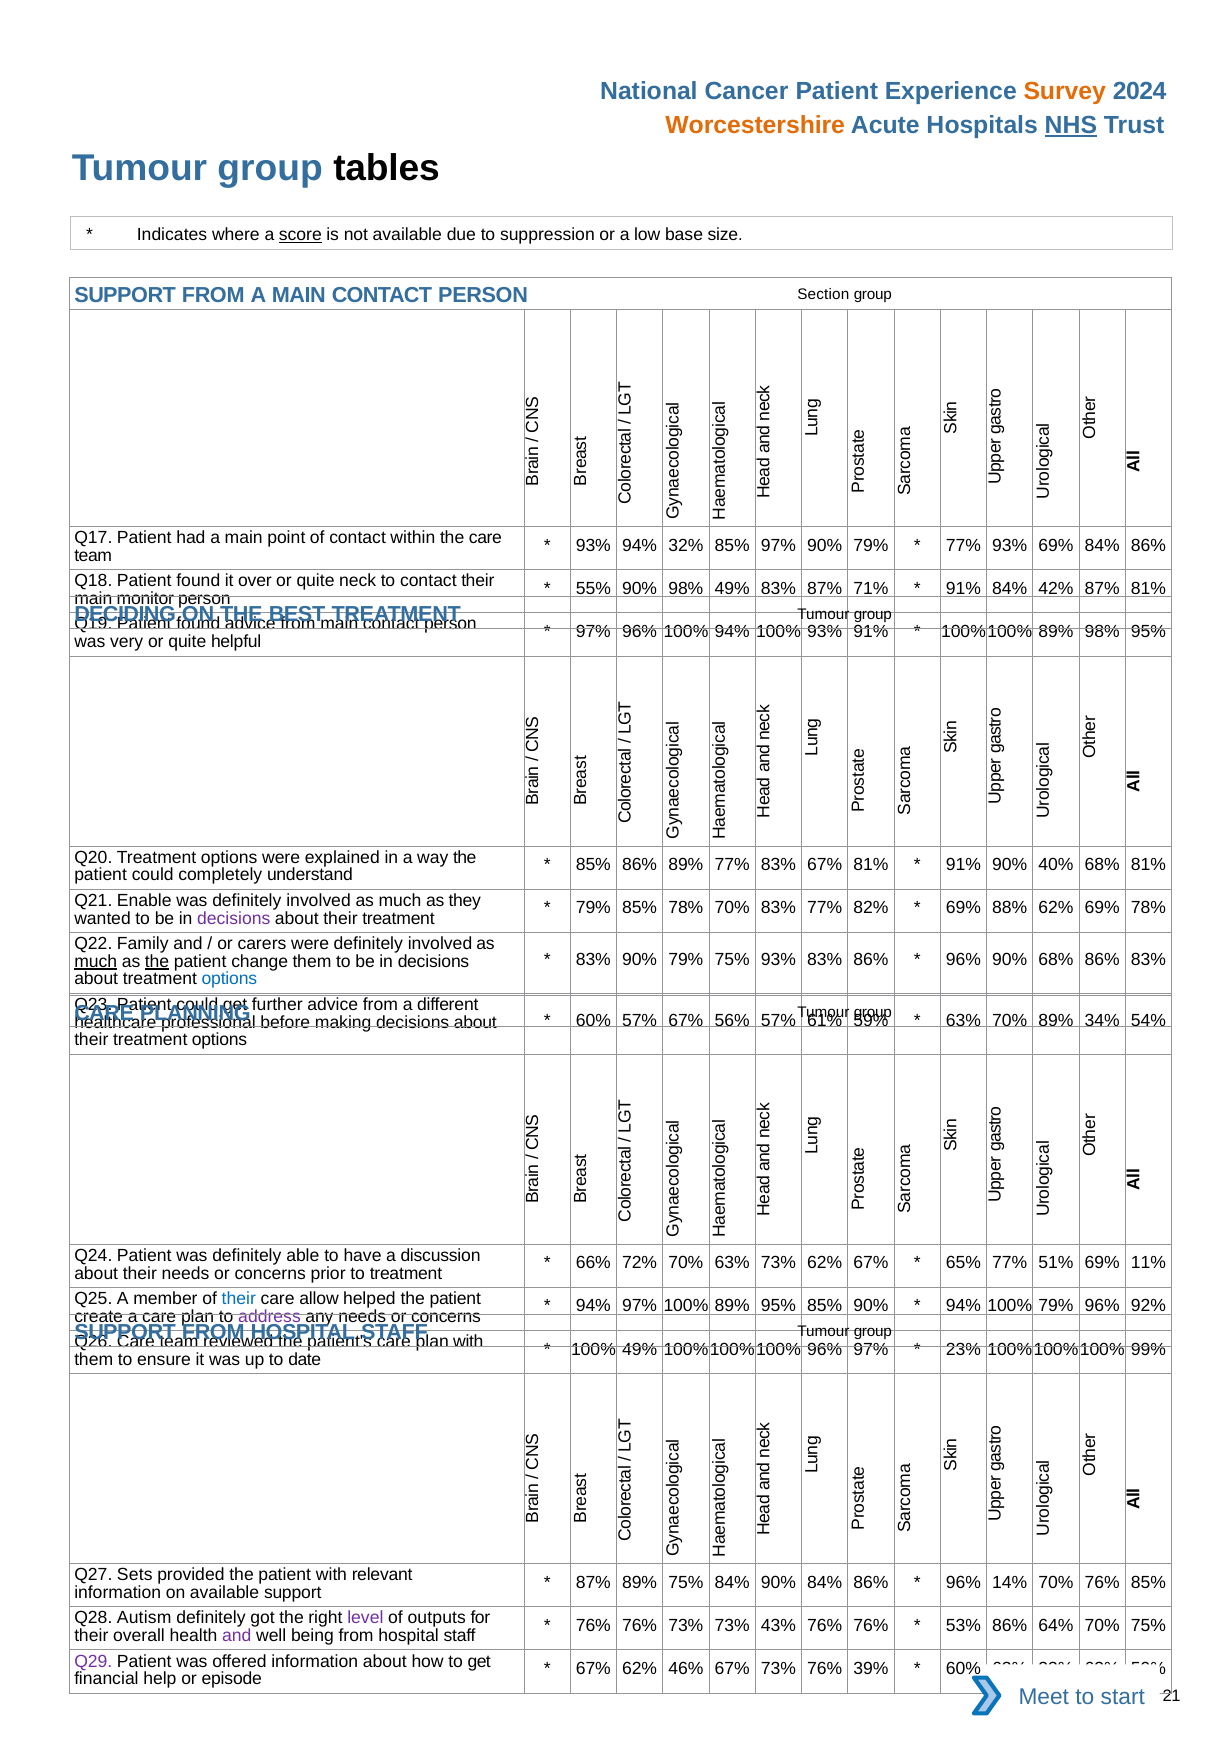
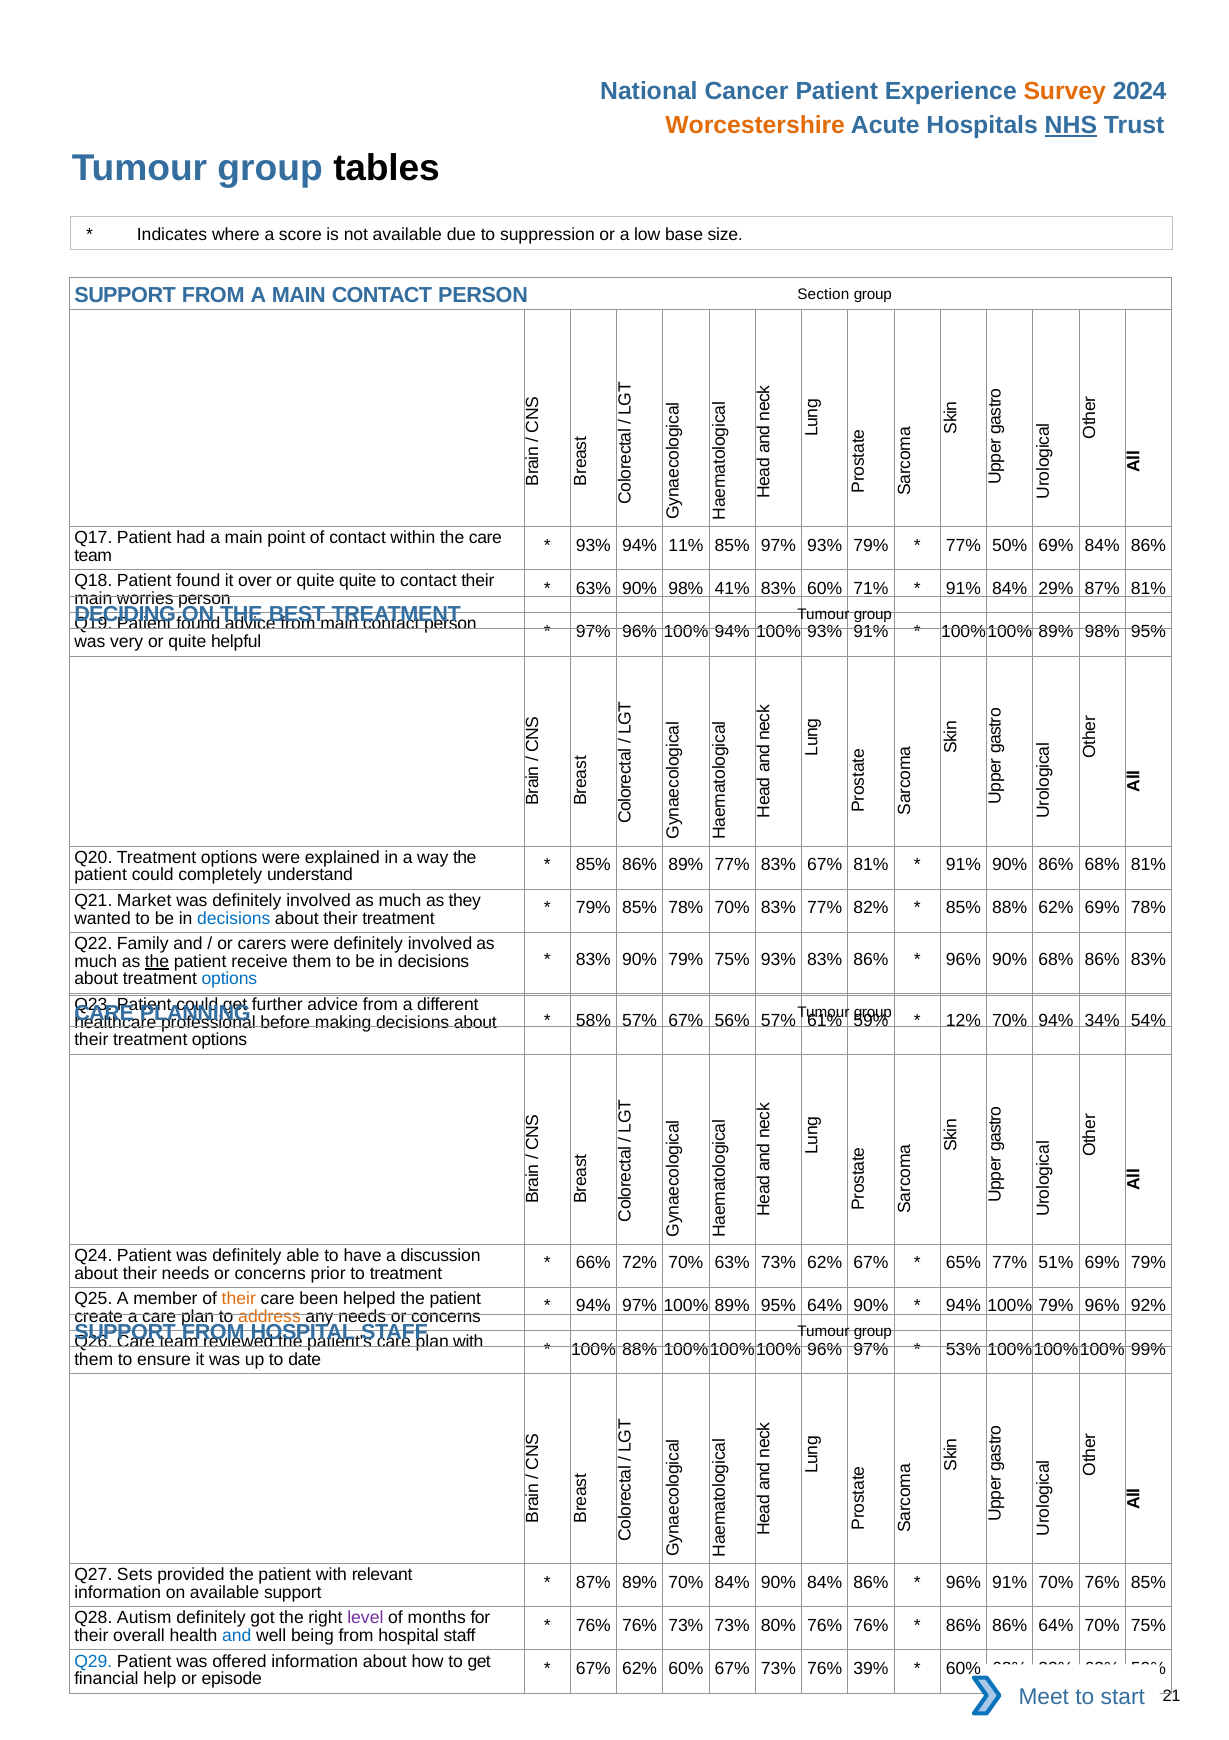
score underline: present -> none
32%: 32% -> 11%
97% 90%: 90% -> 93%
77% 93%: 93% -> 50%
quite neck: neck -> quite
55% at (593, 588): 55% -> 63%
98% 49%: 49% -> 41%
83% 87%: 87% -> 60%
42%: 42% -> 29%
monitor: monitor -> worries
90% 40%: 40% -> 86%
Enable: Enable -> Market
69% at (963, 908): 69% -> 85%
decisions at (234, 918) colour: purple -> blue
much at (96, 961) underline: present -> none
change: change -> receive
60% at (593, 1020): 60% -> 58%
63% at (963, 1020): 63% -> 12%
70% 89%: 89% -> 94%
69% 11%: 11% -> 79%
their at (239, 1298) colour: blue -> orange
allow: allow -> been
95% 85%: 85% -> 64%
address colour: purple -> orange
100% 49%: 49% -> 88%
23%: 23% -> 53%
89% 75%: 75% -> 70%
96% 14%: 14% -> 91%
outputs: outputs -> months
43%: 43% -> 80%
53% at (963, 1625): 53% -> 86%
and at (237, 1635) colour: purple -> blue
Q29 colour: purple -> blue
62% 46%: 46% -> 60%
